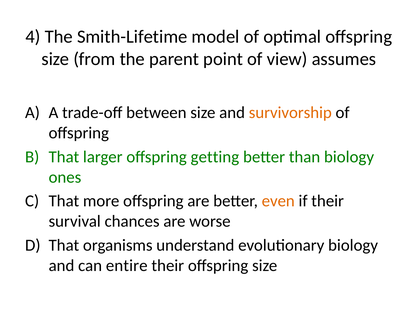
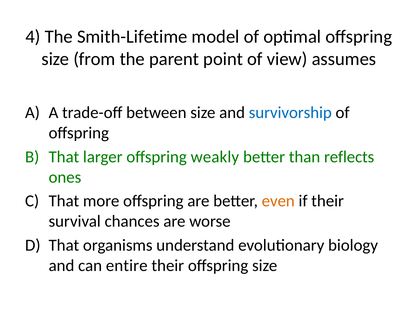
survivorship colour: orange -> blue
getting: getting -> weakly
than biology: biology -> reflects
